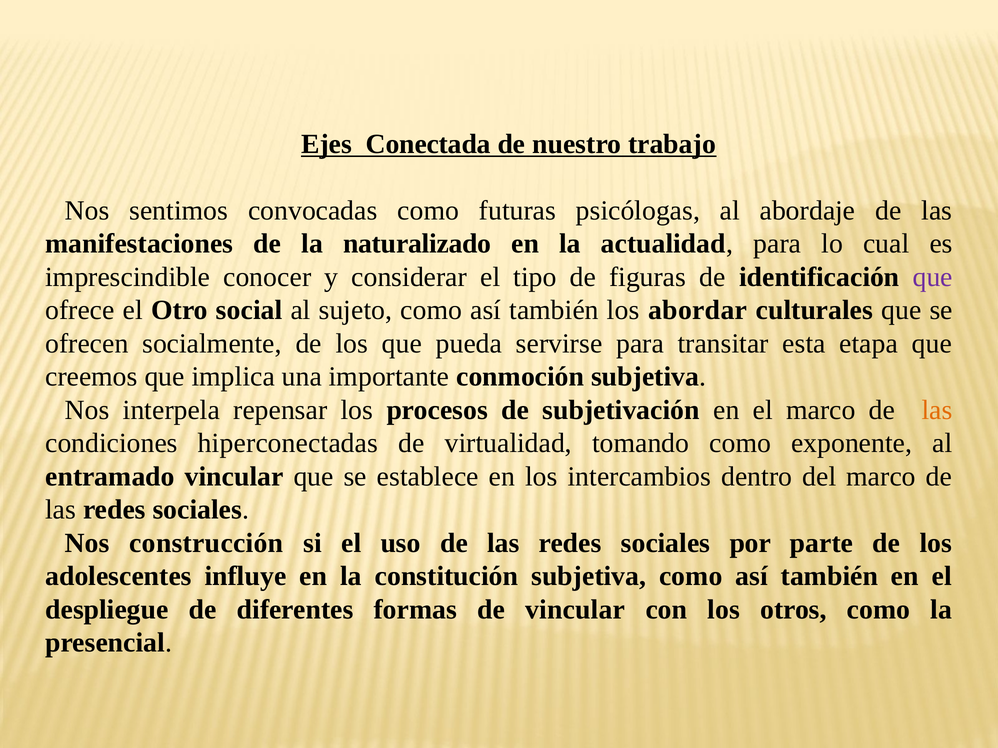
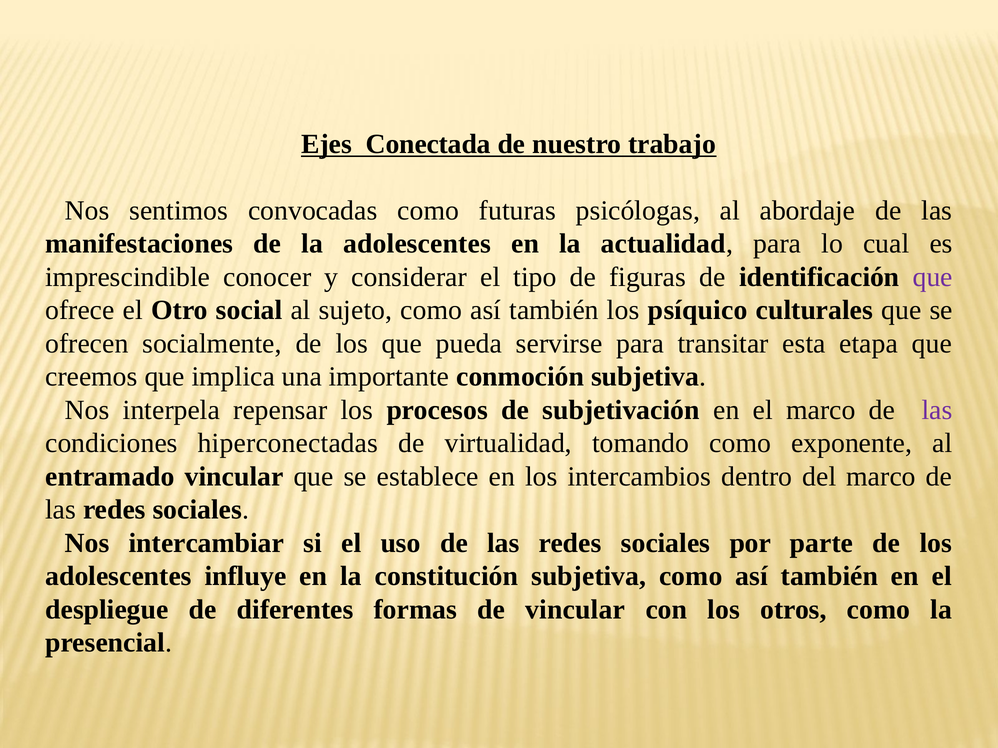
la naturalizado: naturalizado -> adolescentes
abordar: abordar -> psíquico
las at (937, 410) colour: orange -> purple
construcción: construcción -> intercambiar
